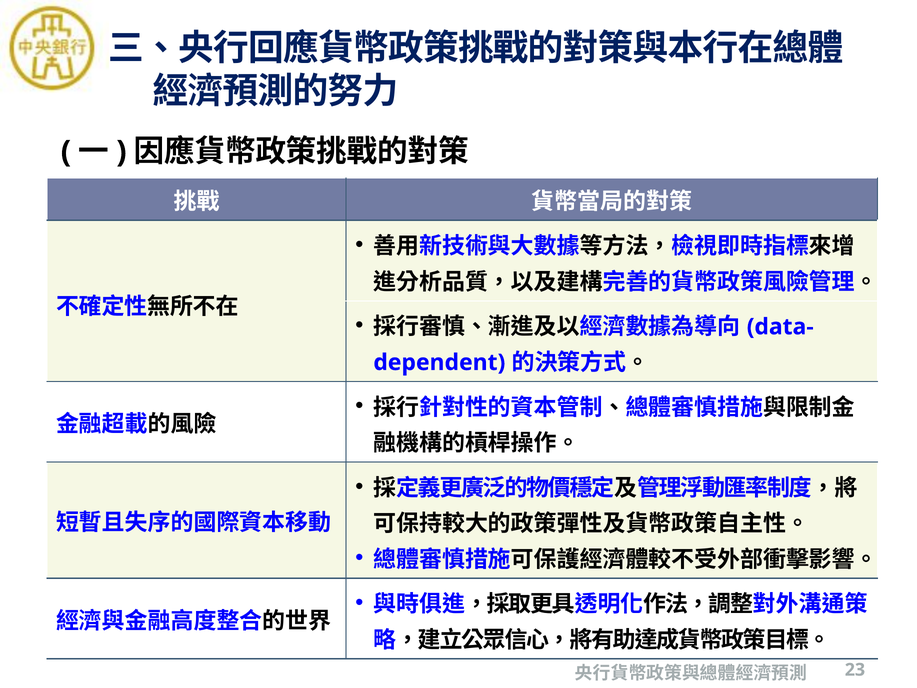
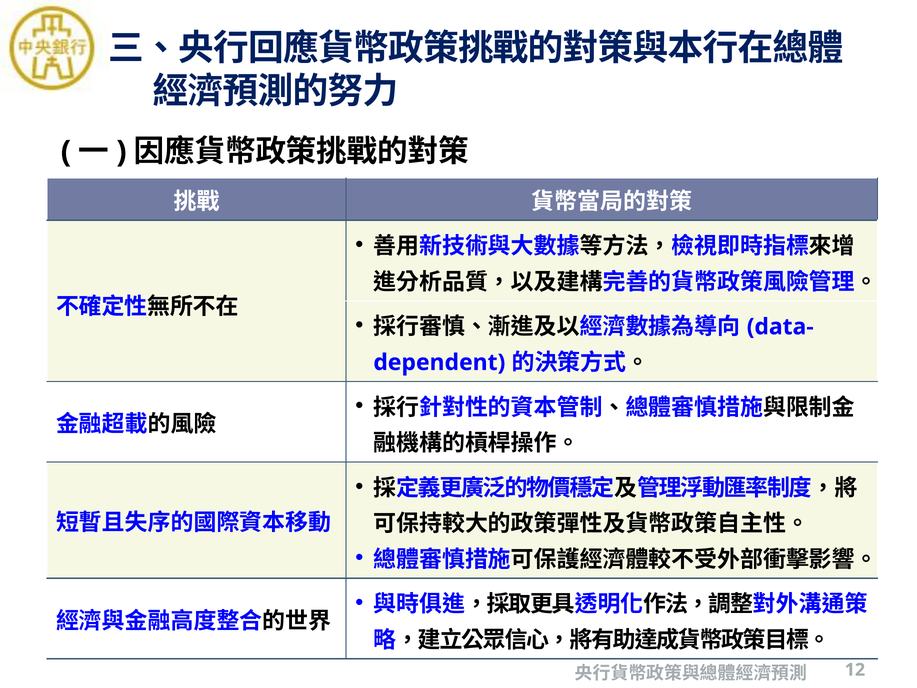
23: 23 -> 12
